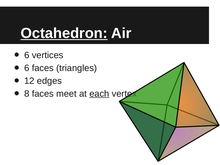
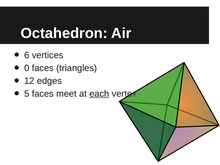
Octahedron underline: present -> none
6 at (27, 68): 6 -> 0
8: 8 -> 5
